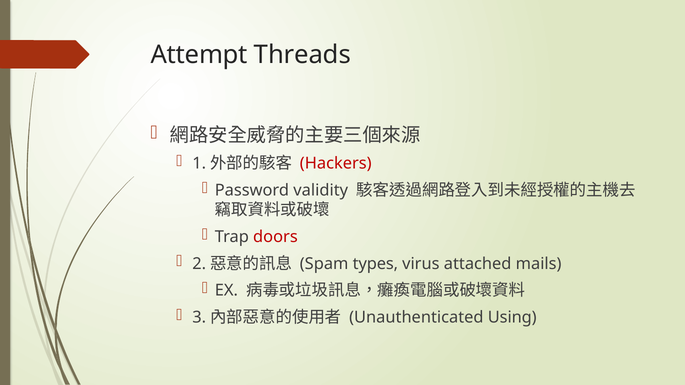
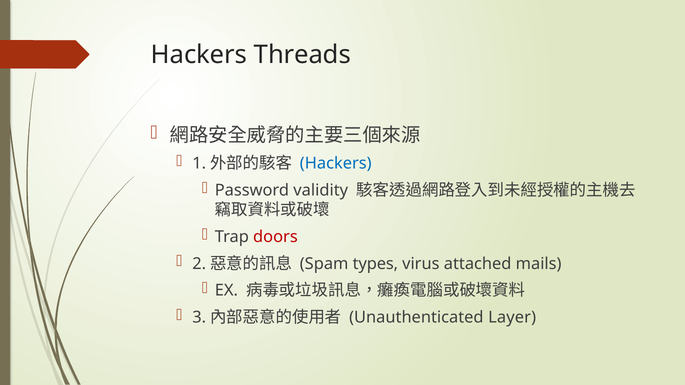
Attempt at (199, 55): Attempt -> Hackers
Hackers at (336, 164) colour: red -> blue
Using: Using -> Layer
